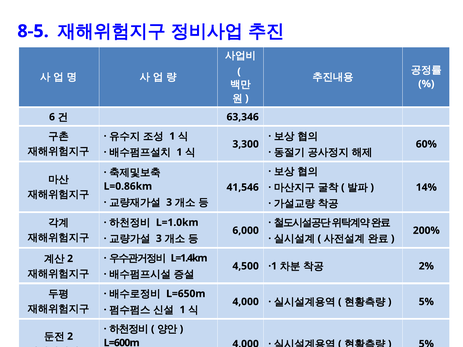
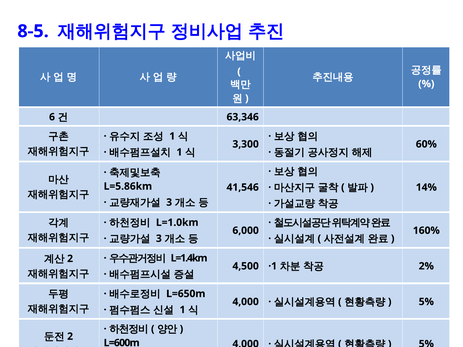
L=0.86km: L=0.86km -> L=5.86km
200%: 200% -> 160%
